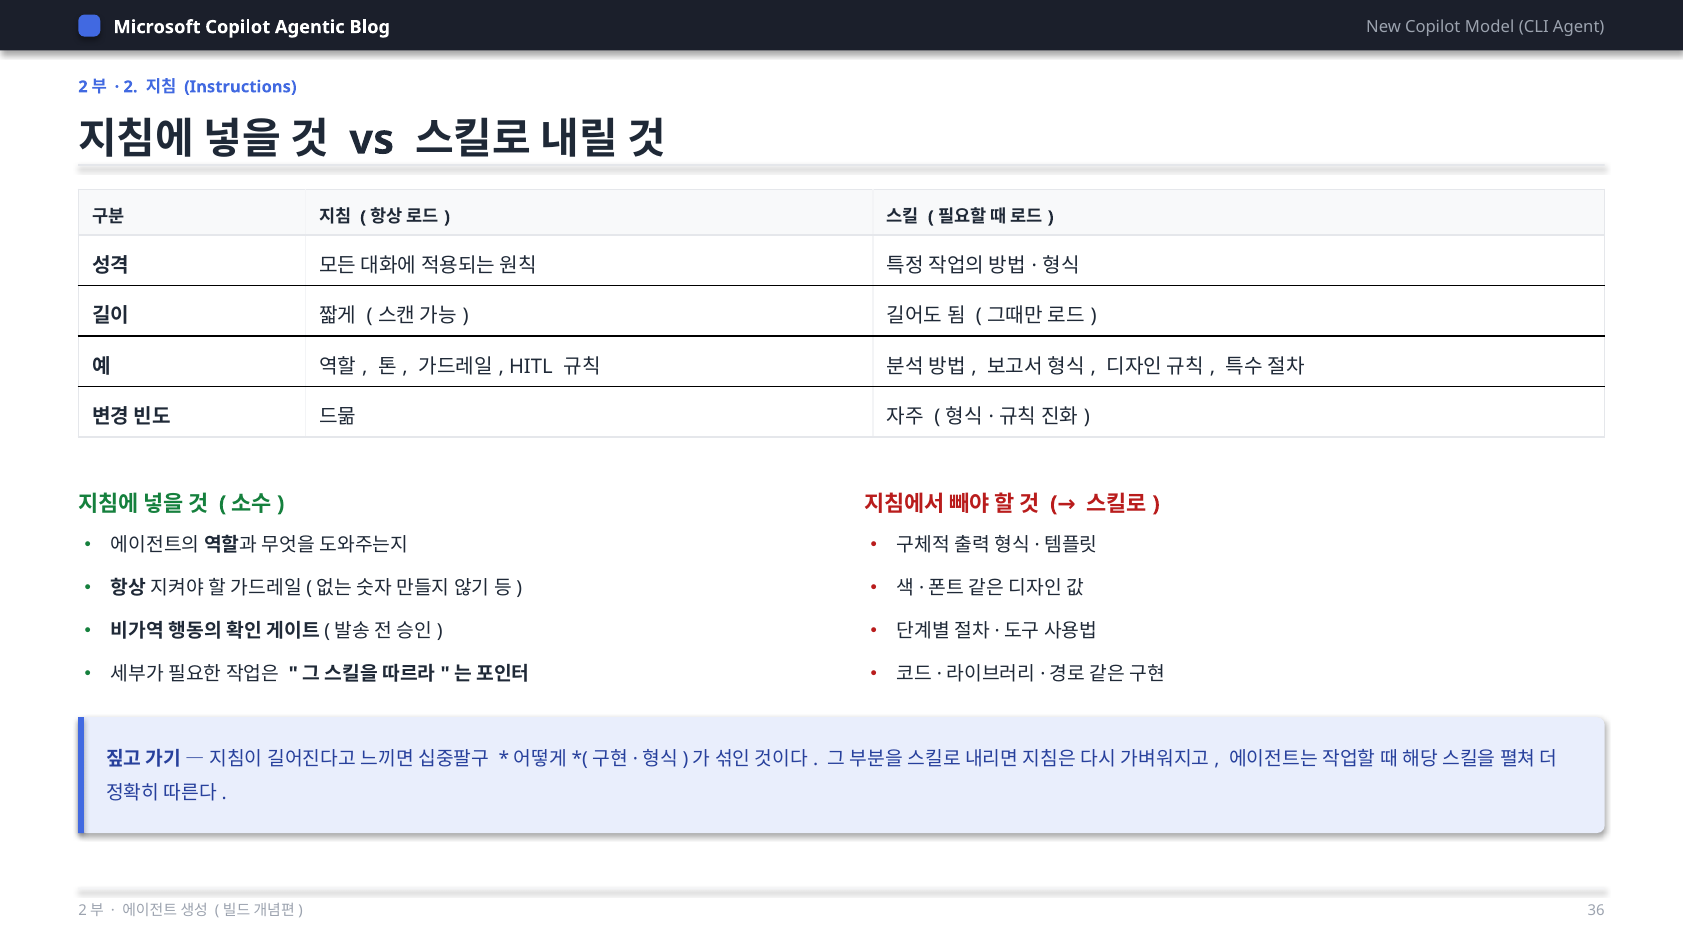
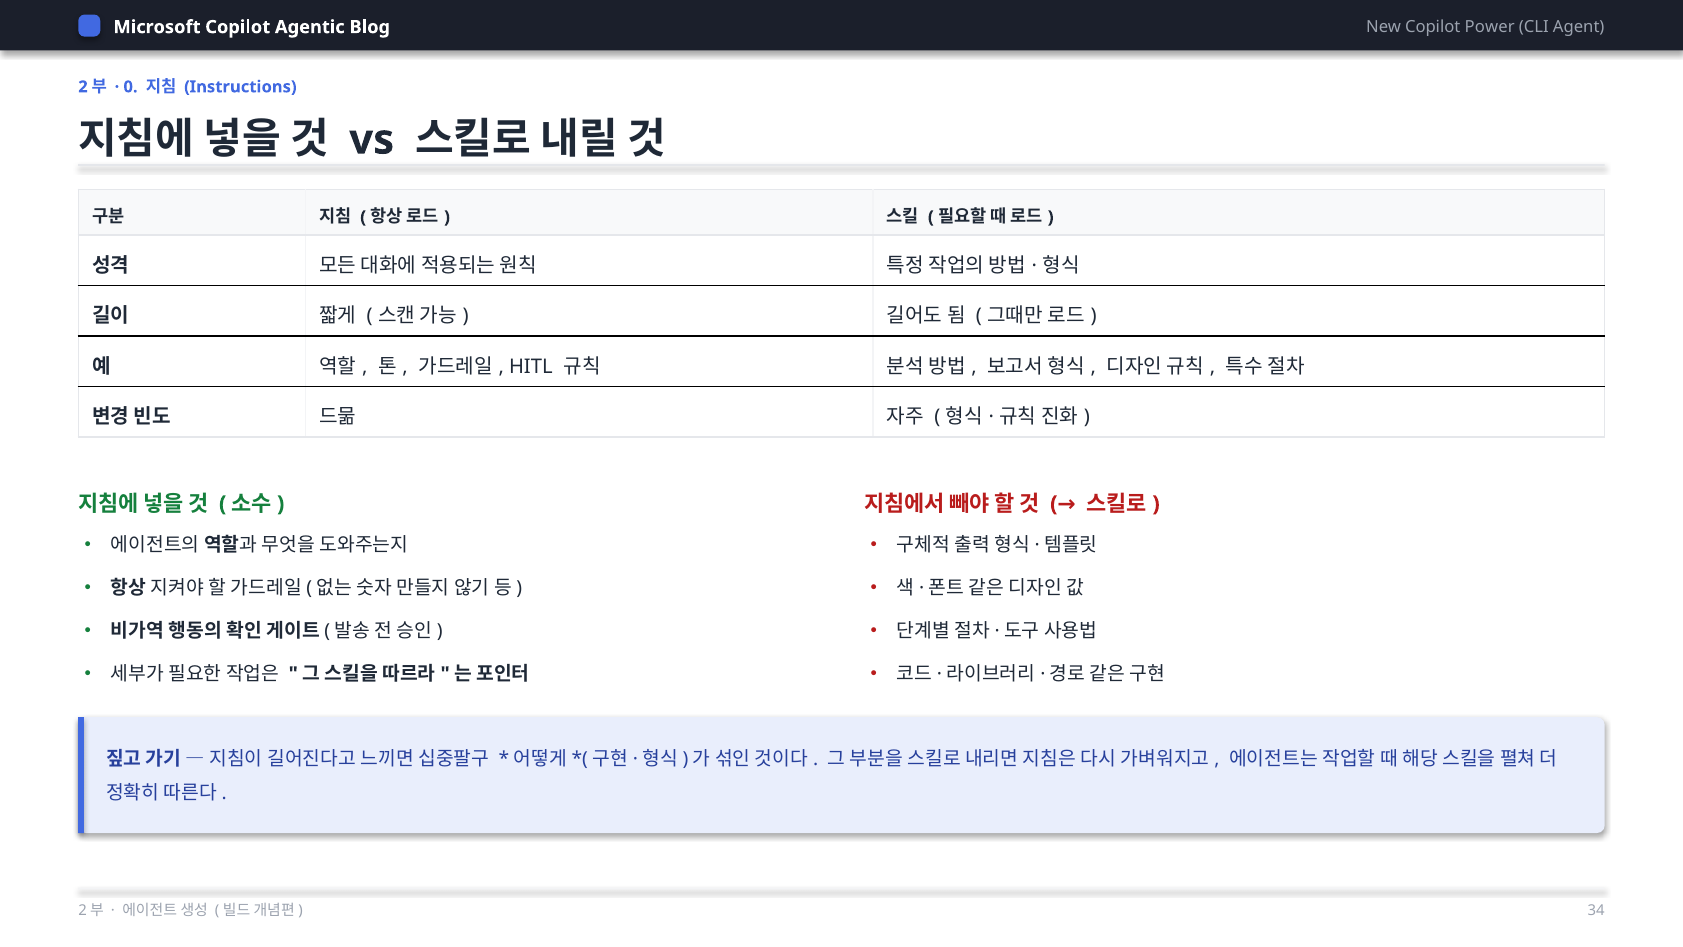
Model: Model -> Power
2 at (131, 87): 2 -> 0
36: 36 -> 34
